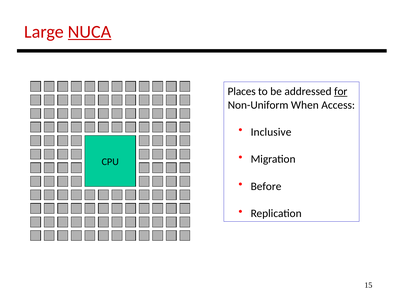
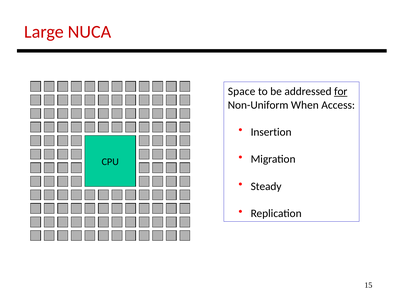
NUCA underline: present -> none
Places: Places -> Space
Inclusive: Inclusive -> Insertion
Before: Before -> Steady
